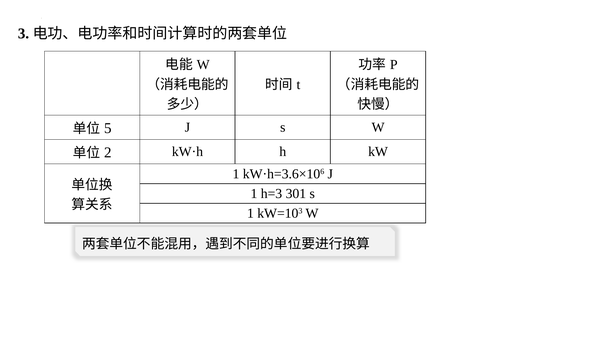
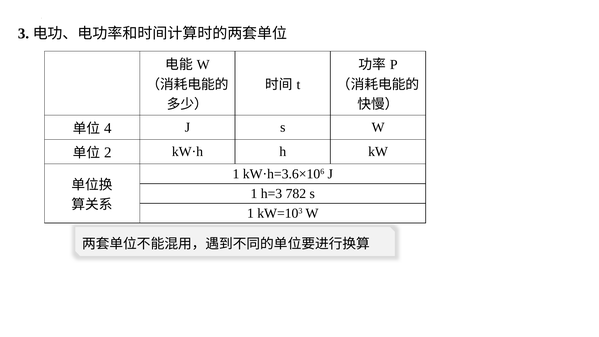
5: 5 -> 4
301: 301 -> 782
